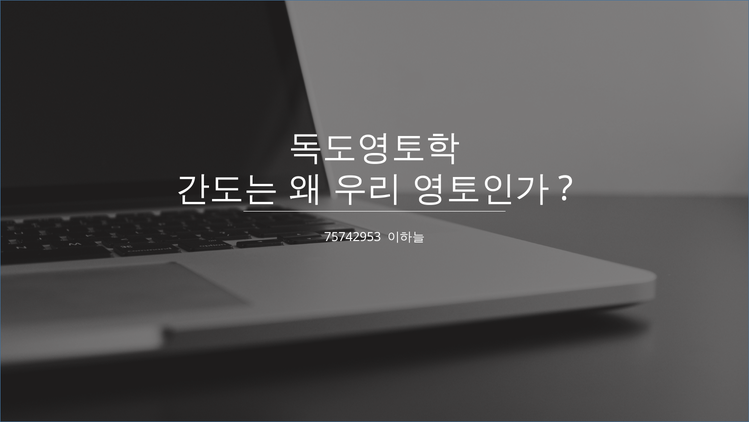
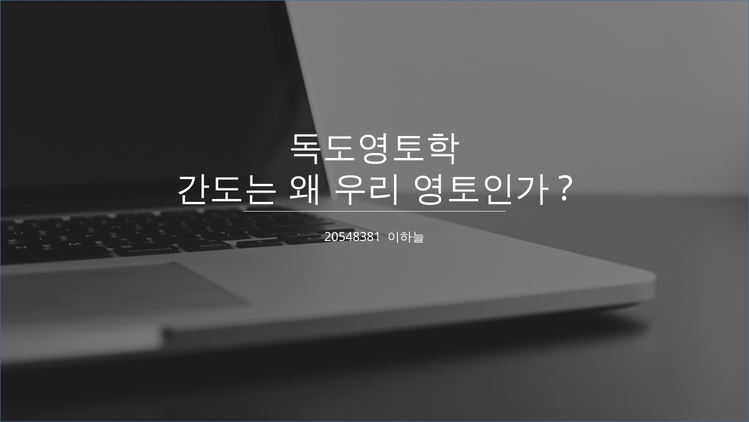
75742953: 75742953 -> 20548381
